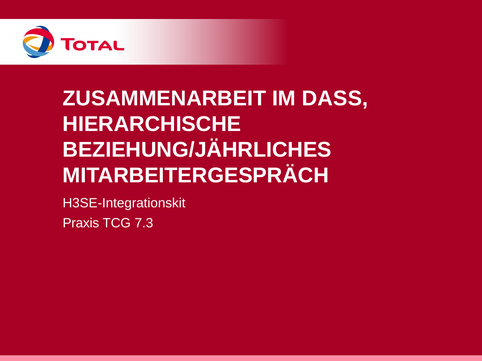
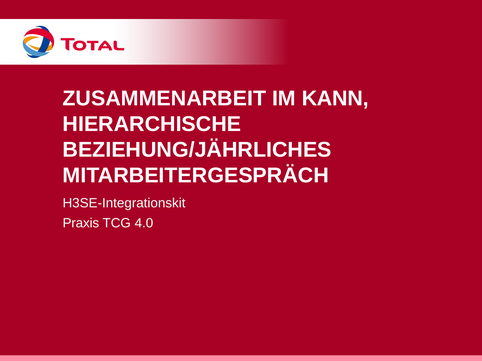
DASS: DASS -> KANN
7.3: 7.3 -> 4.0
